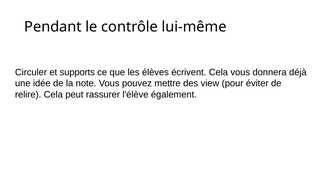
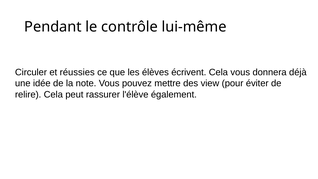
supports: supports -> réussies
